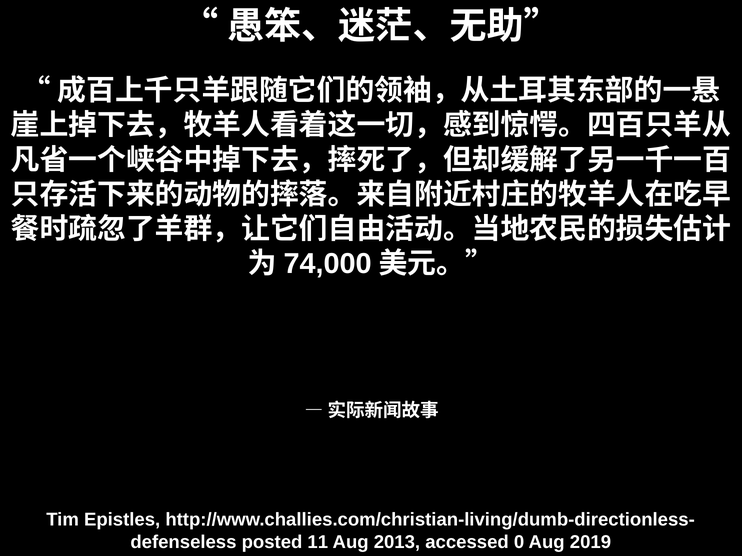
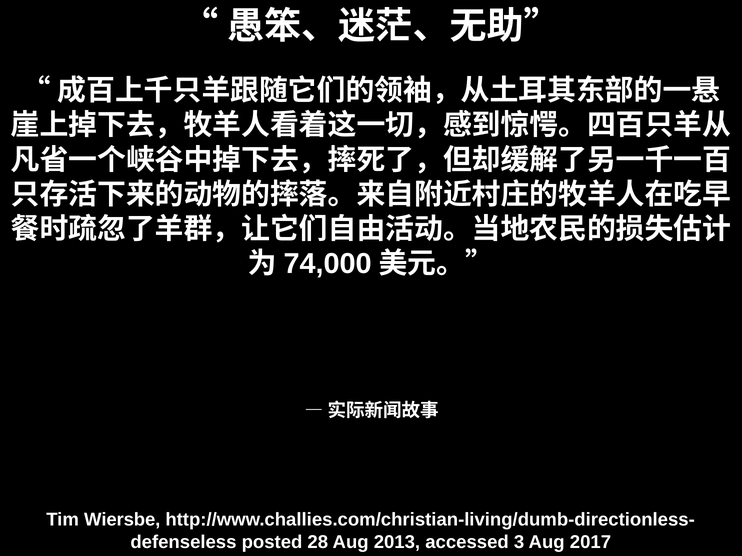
Epistles: Epistles -> Wiersbe
11: 11 -> 28
0: 0 -> 3
2019: 2019 -> 2017
